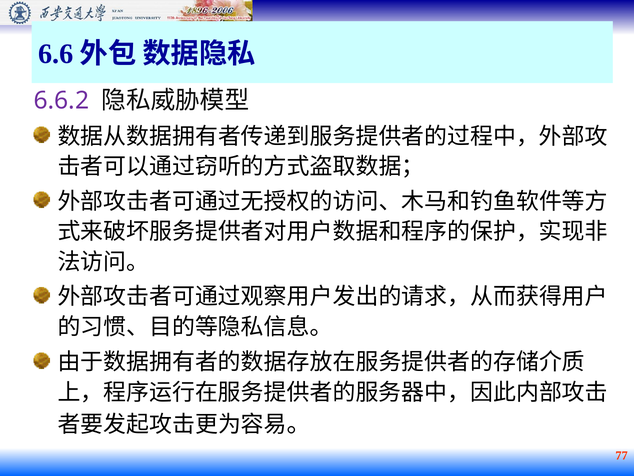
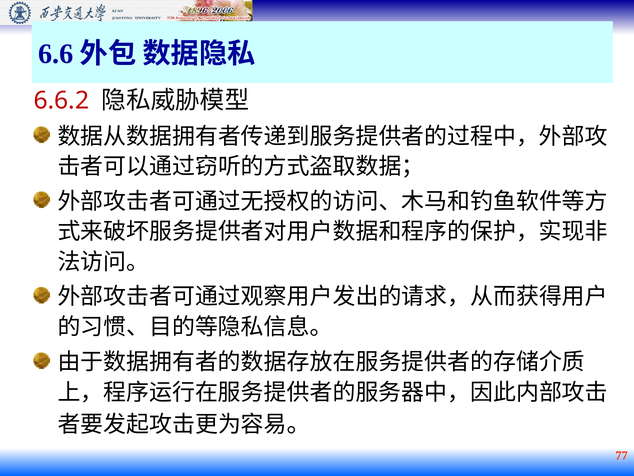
6.6.2 colour: purple -> red
